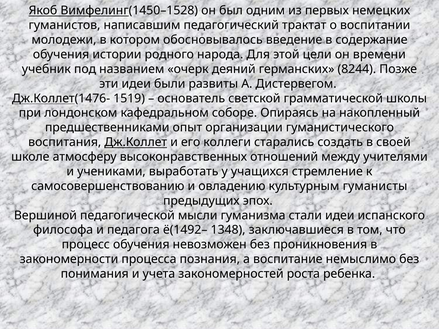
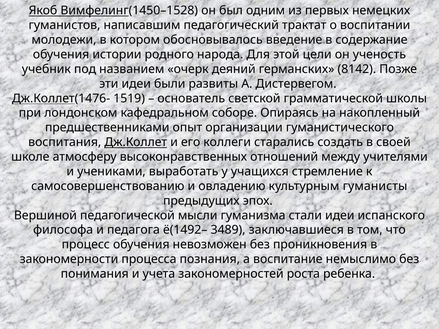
времени: времени -> ученость
8244: 8244 -> 8142
1348: 1348 -> 3489
